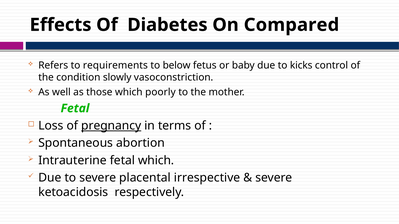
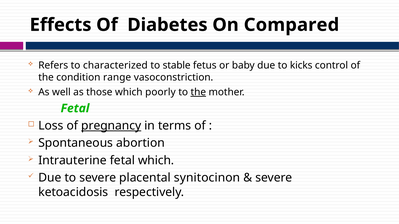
requirements: requirements -> characterized
below: below -> stable
slowly: slowly -> range
the at (198, 92) underline: none -> present
irrespective: irrespective -> synitocinon
